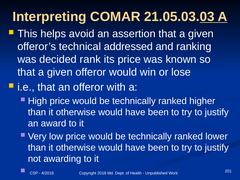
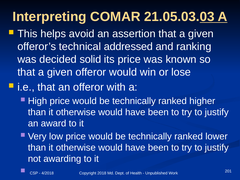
rank: rank -> solid
